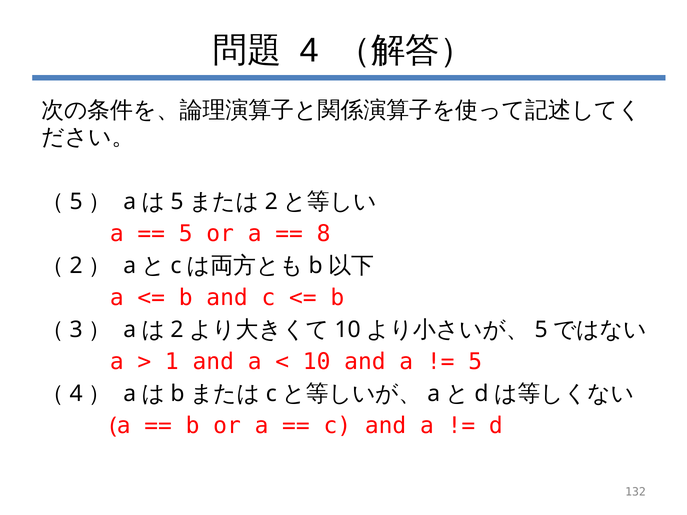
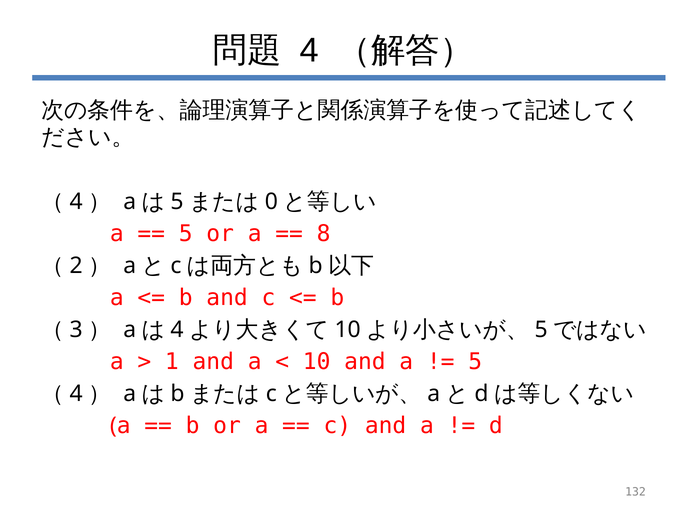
5 at (76, 202): 5 -> 4
2 at (271, 202): 2 -> 0
2 at (177, 330): 2 -> 4
